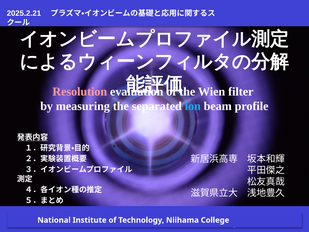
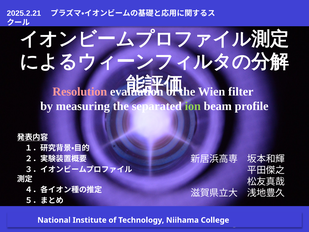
ion colour: light blue -> light green
